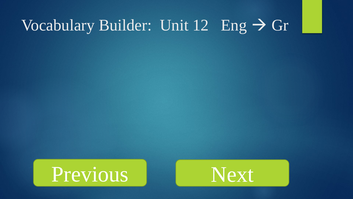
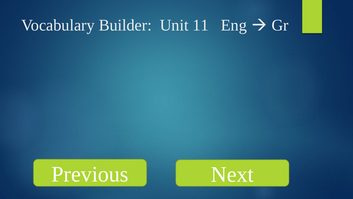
12: 12 -> 11
